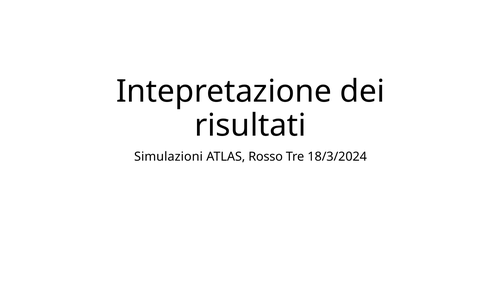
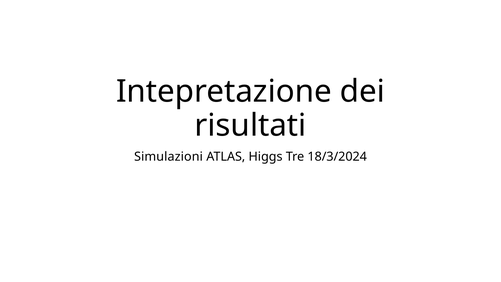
Rosso: Rosso -> Higgs
